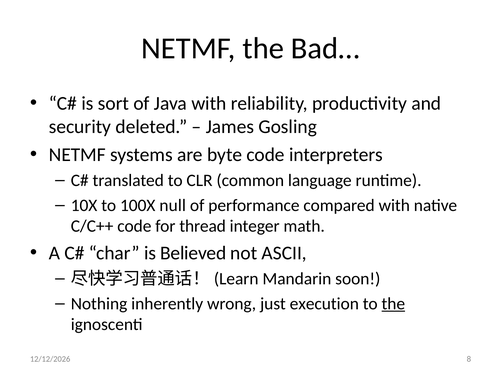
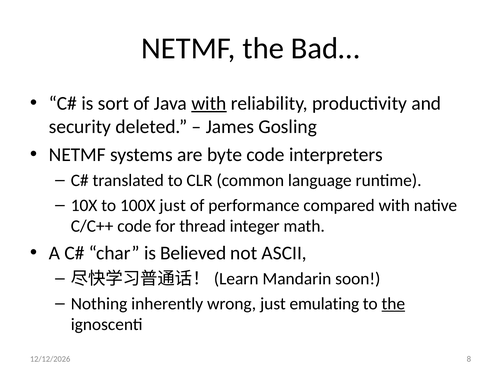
with at (209, 103) underline: none -> present
100X null: null -> just
execution: execution -> emulating
